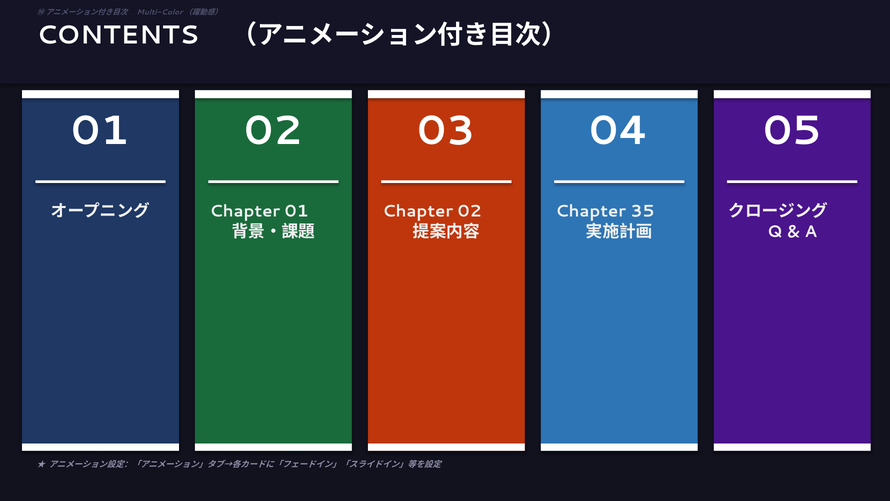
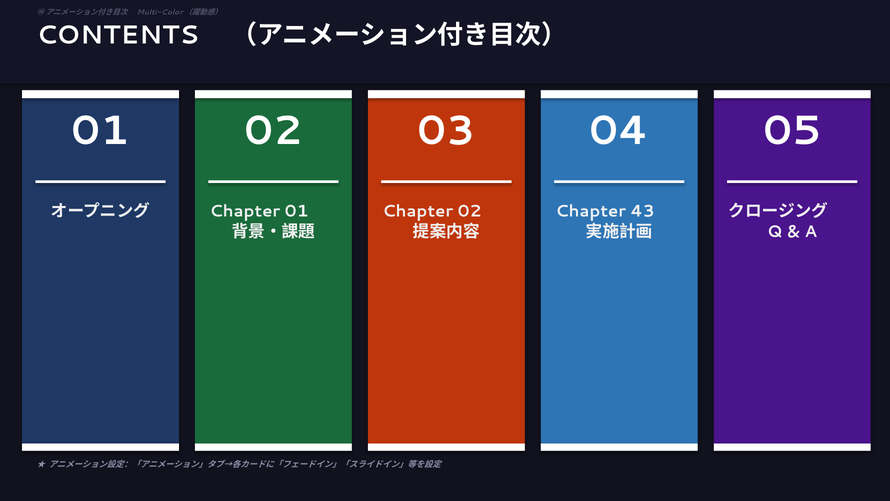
35: 35 -> 43
